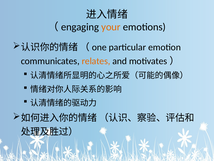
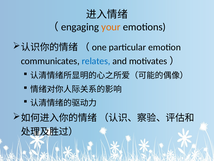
relates colour: orange -> blue
